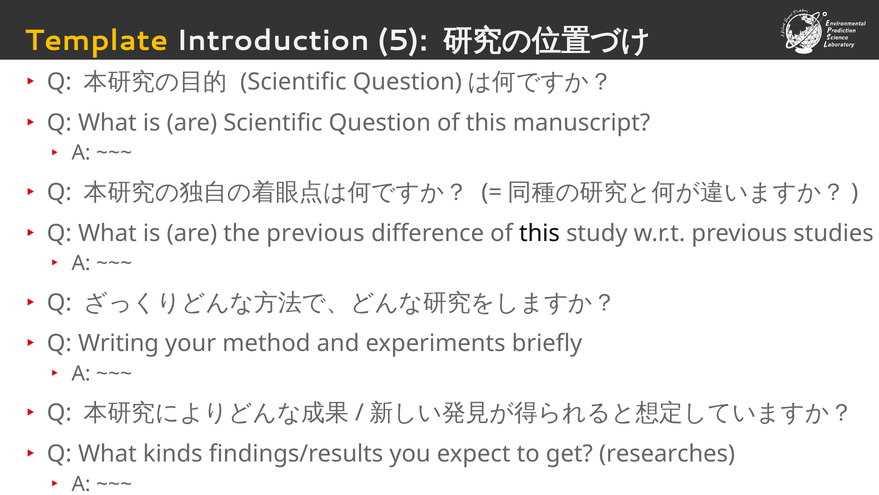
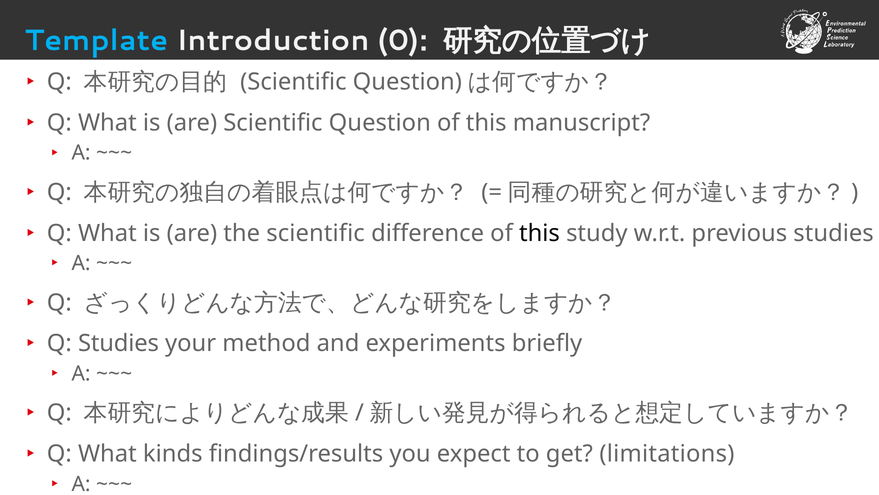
Template colour: yellow -> light blue
5: 5 -> 0
the previous: previous -> scientific
Q Writing: Writing -> Studies
researches: researches -> limitations
